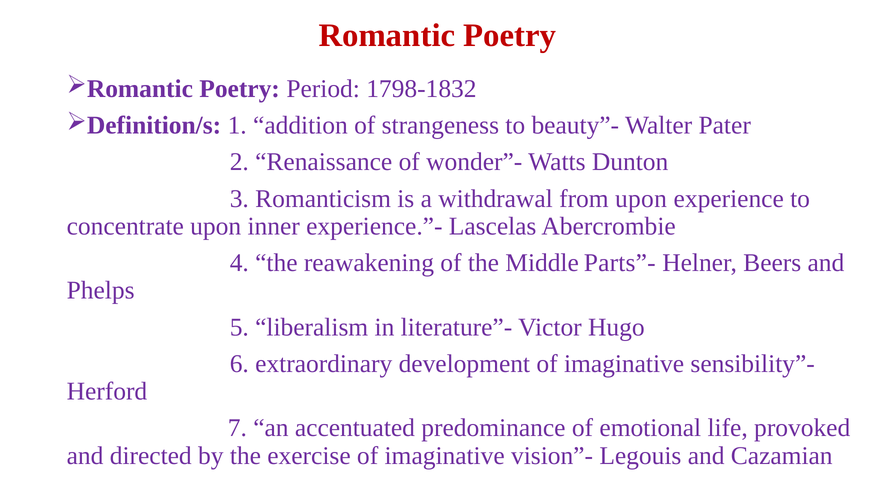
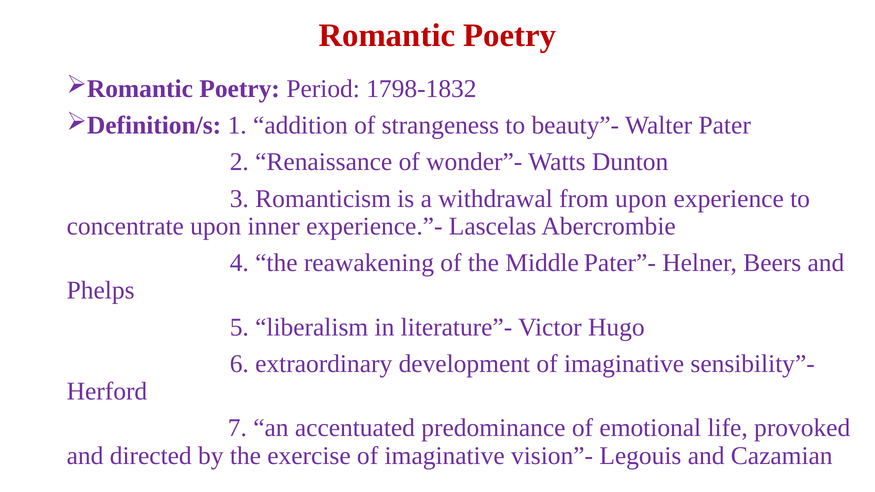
Parts”-: Parts”- -> Pater”-
